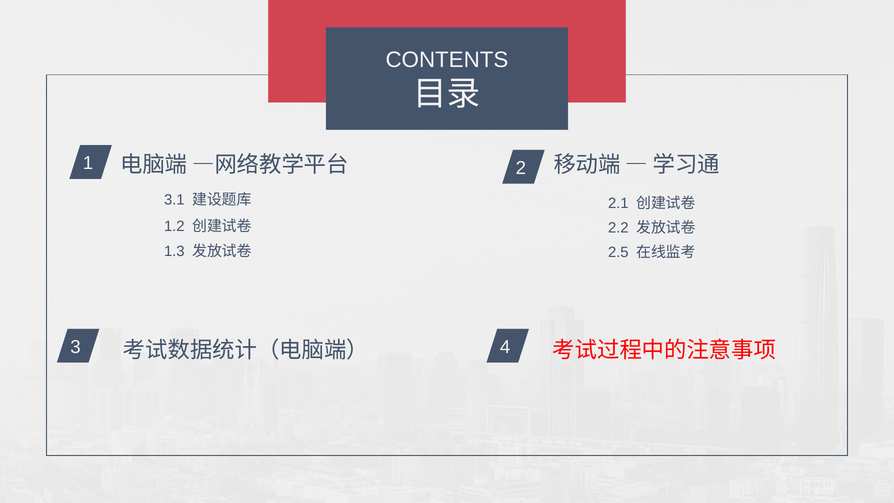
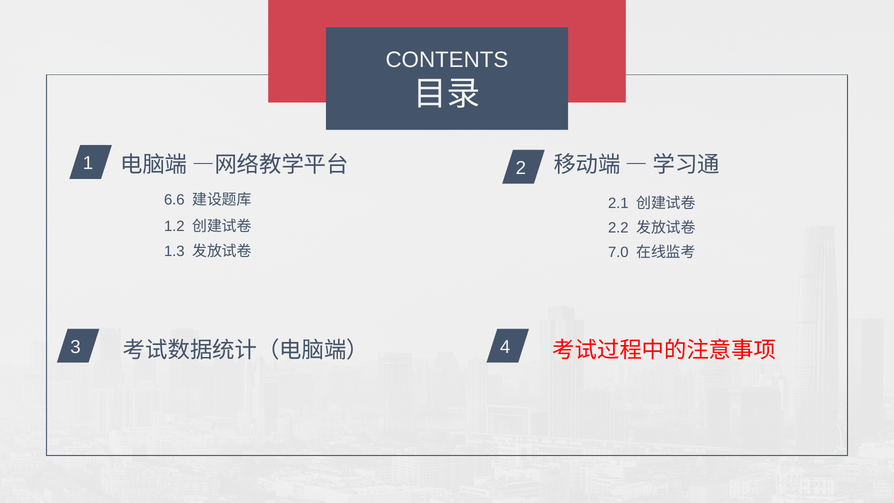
3.1: 3.1 -> 6.6
2.5: 2.5 -> 7.0
